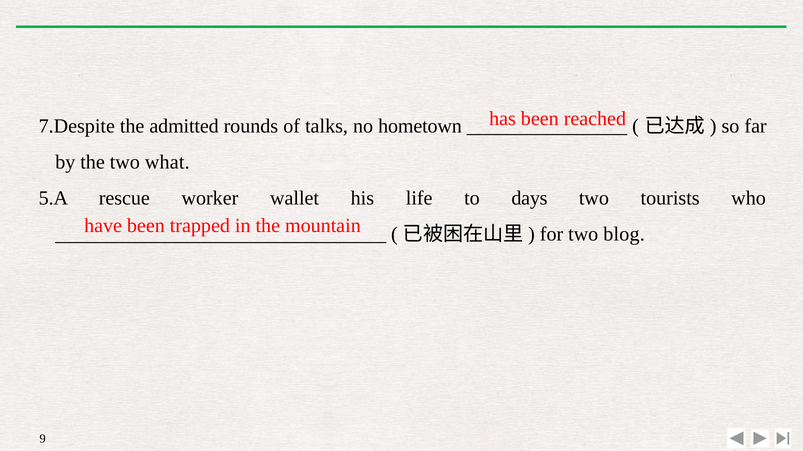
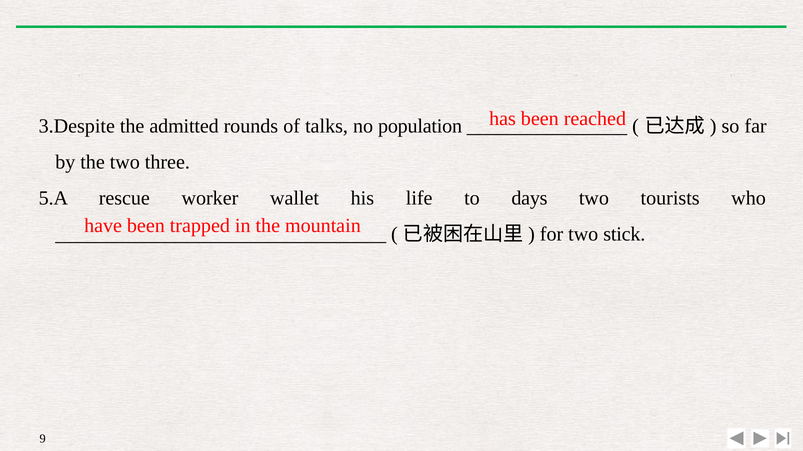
7.Despite: 7.Despite -> 3.Despite
hometown: hometown -> population
what: what -> three
blog: blog -> stick
